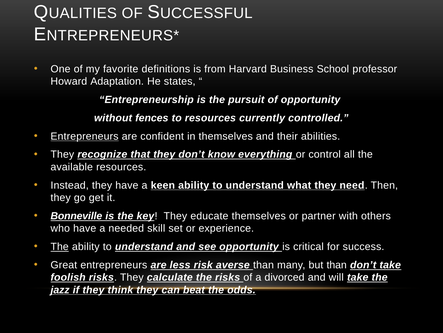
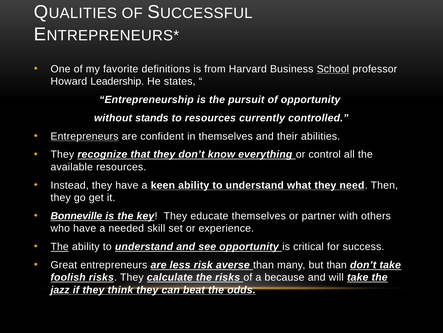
School underline: none -> present
Adaptation: Adaptation -> Leadership
fences: fences -> stands
divorced: divorced -> because
